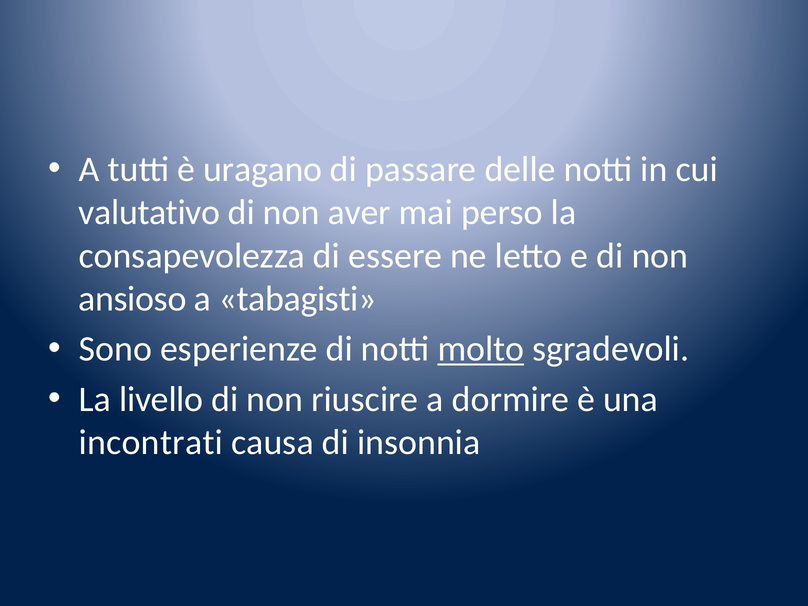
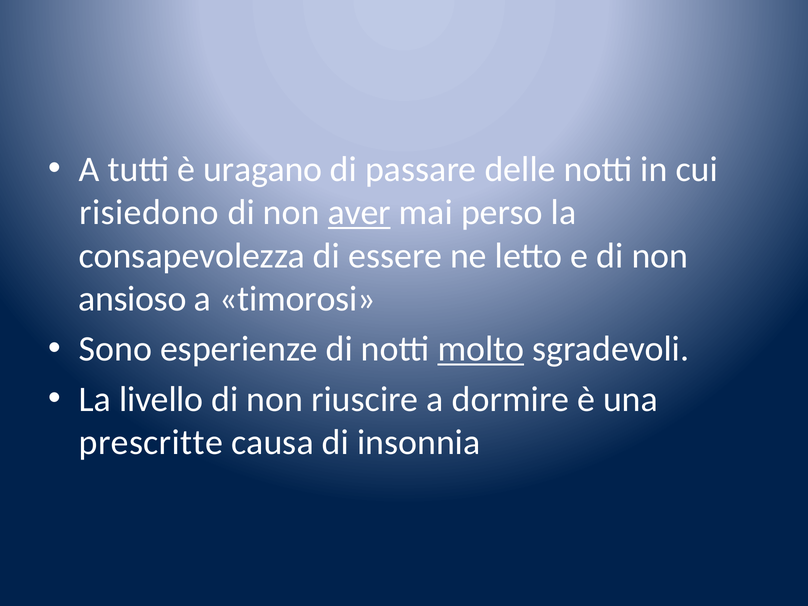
valutativo: valutativo -> risiedono
aver underline: none -> present
tabagisti: tabagisti -> timorosi
incontrati: incontrati -> prescritte
